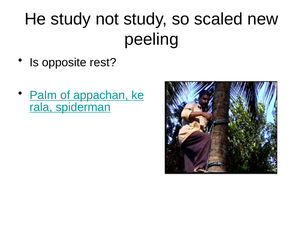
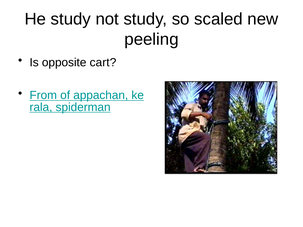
rest: rest -> cart
Palm: Palm -> From
